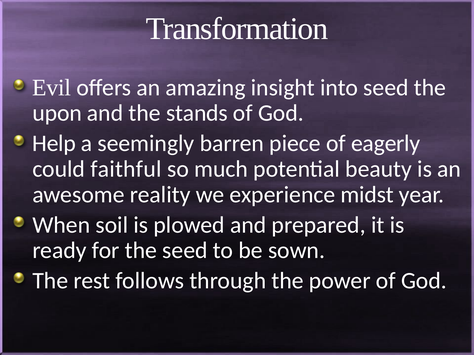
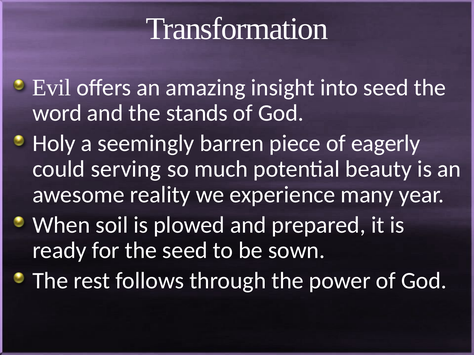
upon: upon -> word
Help: Help -> Holy
faithful: faithful -> serving
midst: midst -> many
